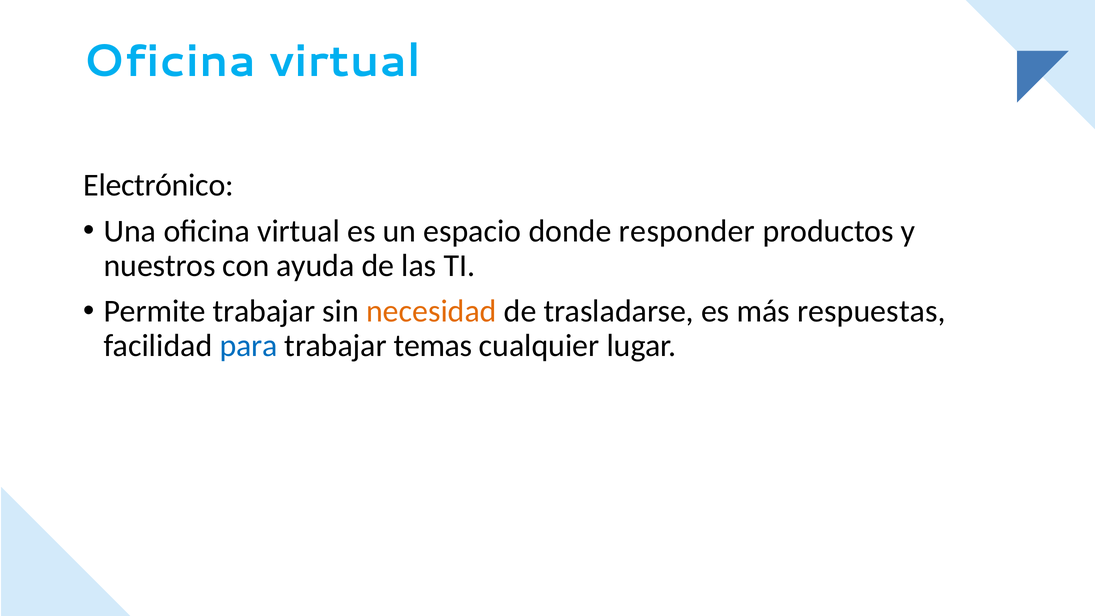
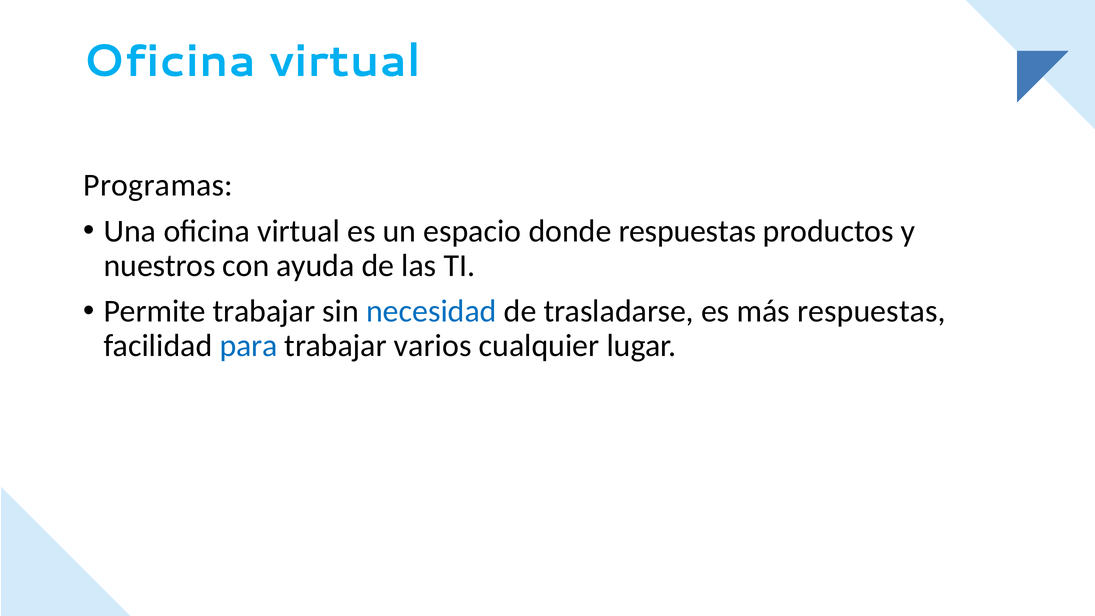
Electrónico: Electrónico -> Programas
donde responder: responder -> respuestas
necesidad colour: orange -> blue
temas: temas -> varios
